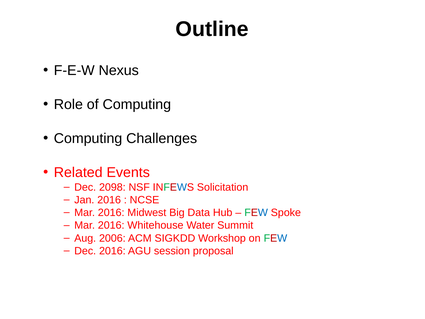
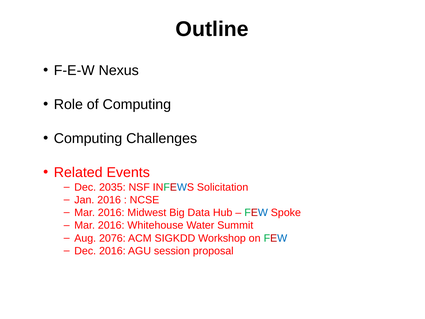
2098: 2098 -> 2035
2006: 2006 -> 2076
